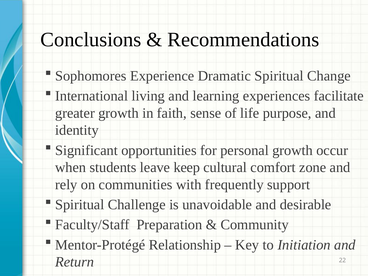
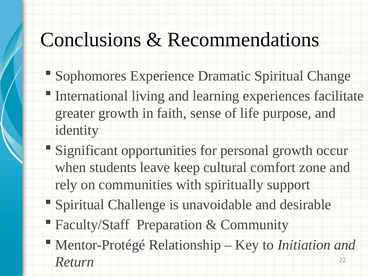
frequently: frequently -> spiritually
